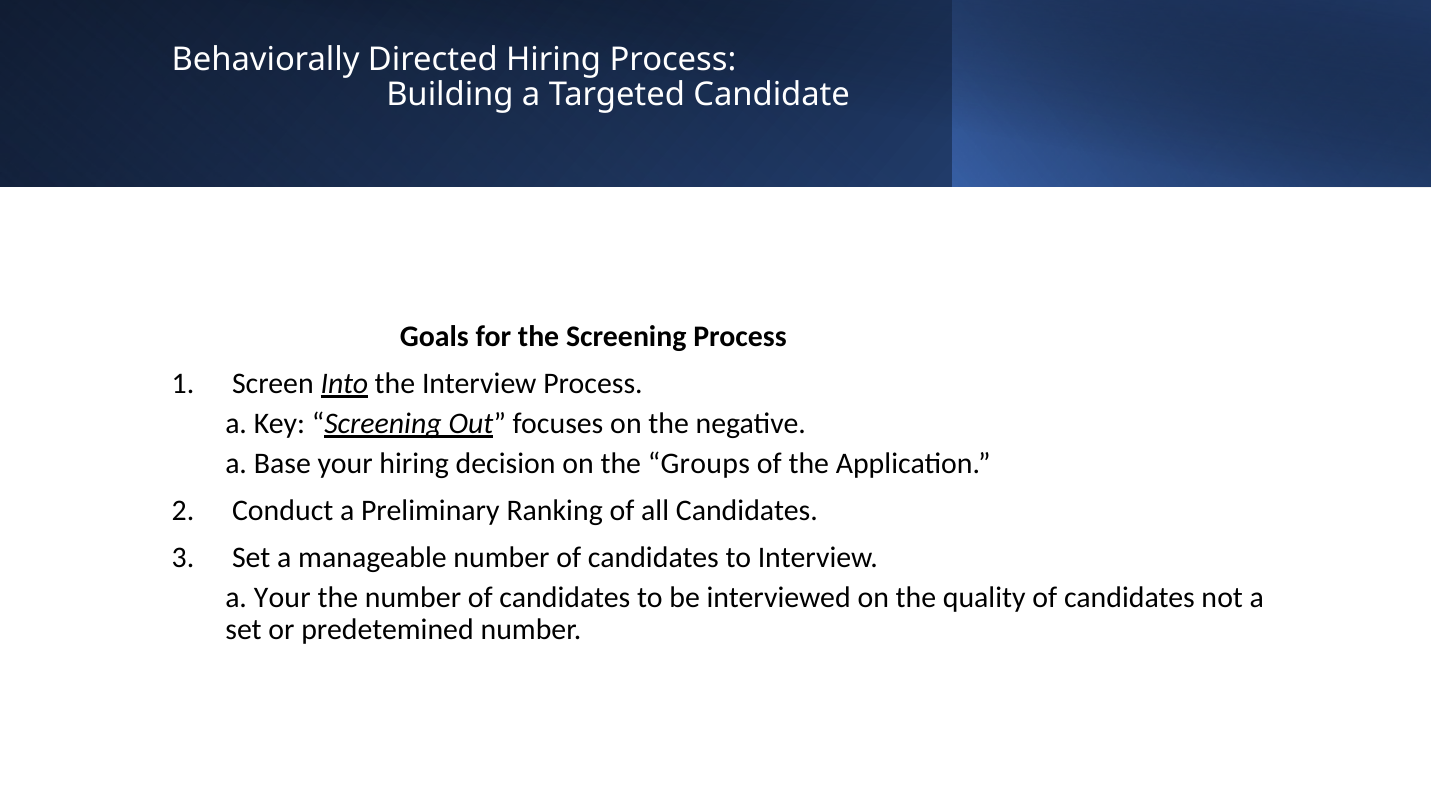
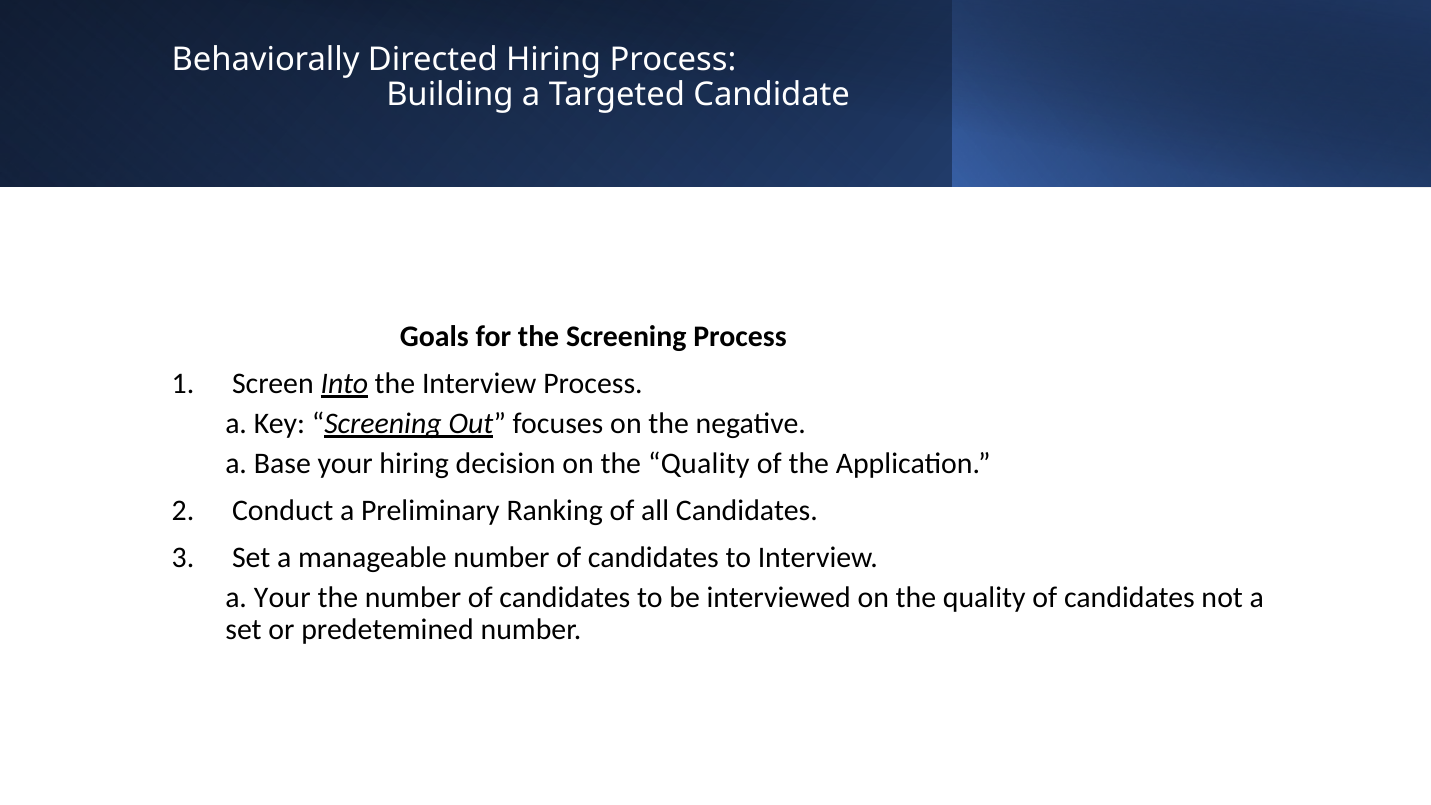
decision on the Groups: Groups -> Quality
